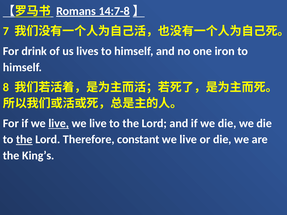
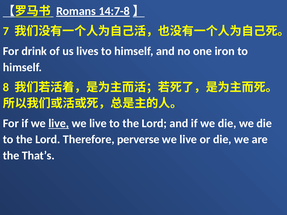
the at (24, 140) underline: present -> none
constant: constant -> perverse
King’s: King’s -> That’s
